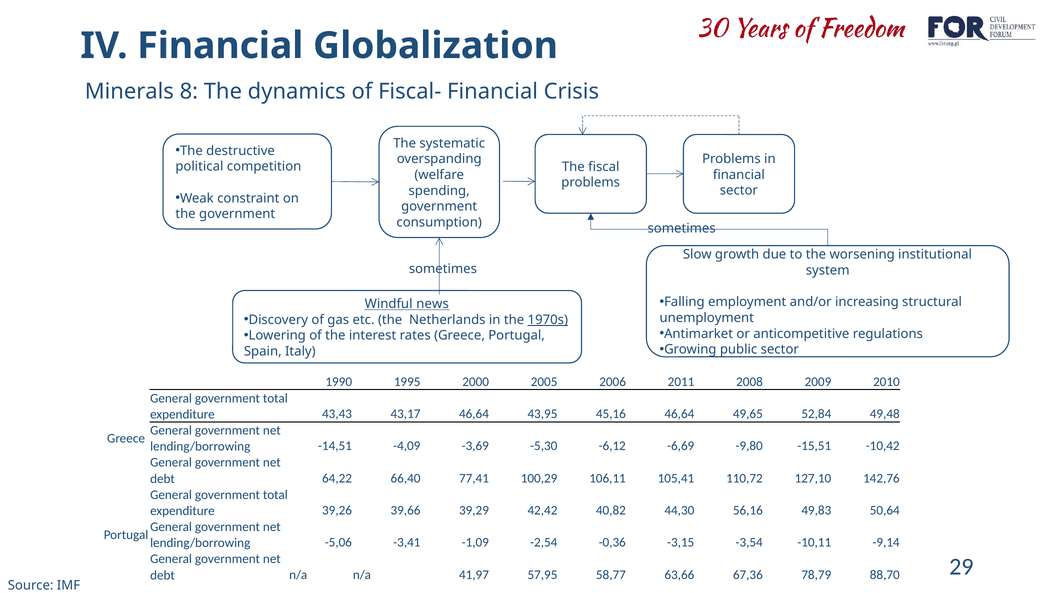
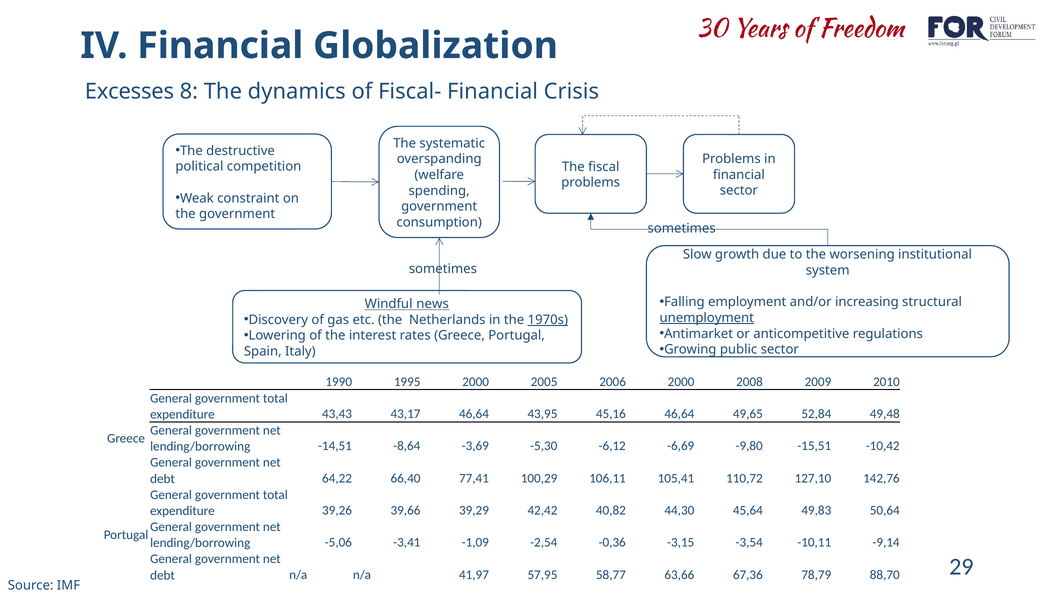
Minerals: Minerals -> Excesses
unemployment underline: none -> present
2006 2011: 2011 -> 2000
-4,09: -4,09 -> -8,64
56,16: 56,16 -> 45,64
